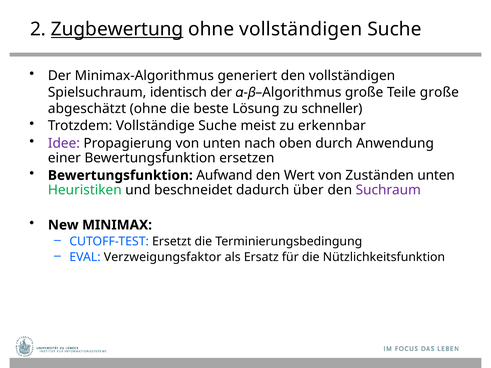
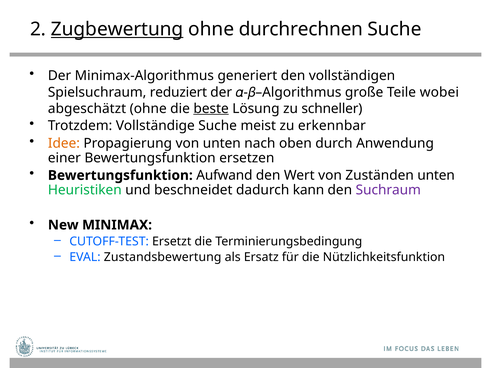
ohne vollständigen: vollständigen -> durchrechnen
identisch: identisch -> reduziert
Teile große: große -> wobei
beste underline: none -> present
Idee colour: purple -> orange
über: über -> kann
Verzweigungsfaktor: Verzweigungsfaktor -> Zustandsbewertung
